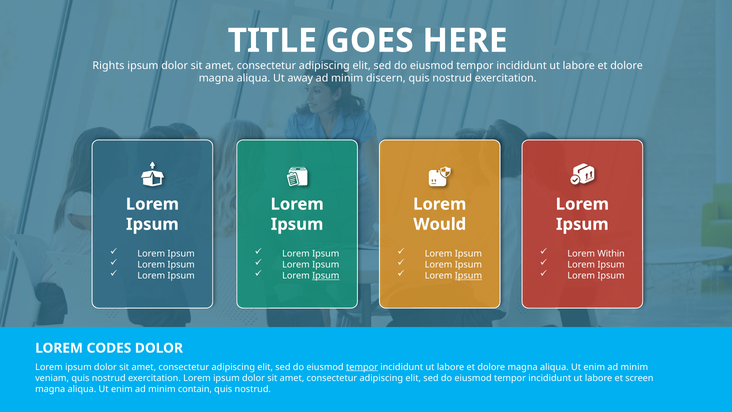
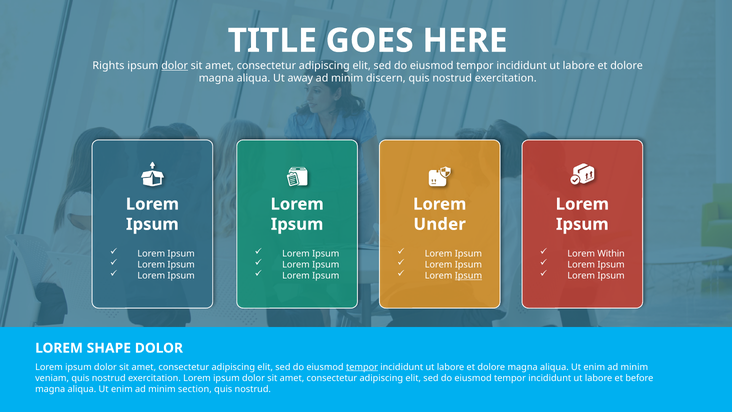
dolor at (175, 66) underline: none -> present
Would: Would -> Under
Ipsum at (326, 276) underline: present -> none
CODES: CODES -> SHAPE
screen: screen -> before
contain: contain -> section
